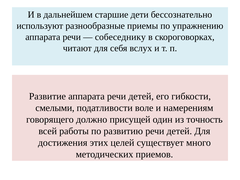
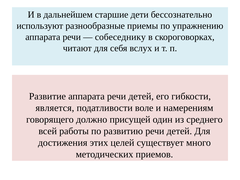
смелыми: смелыми -> является
точность: точность -> среднего
